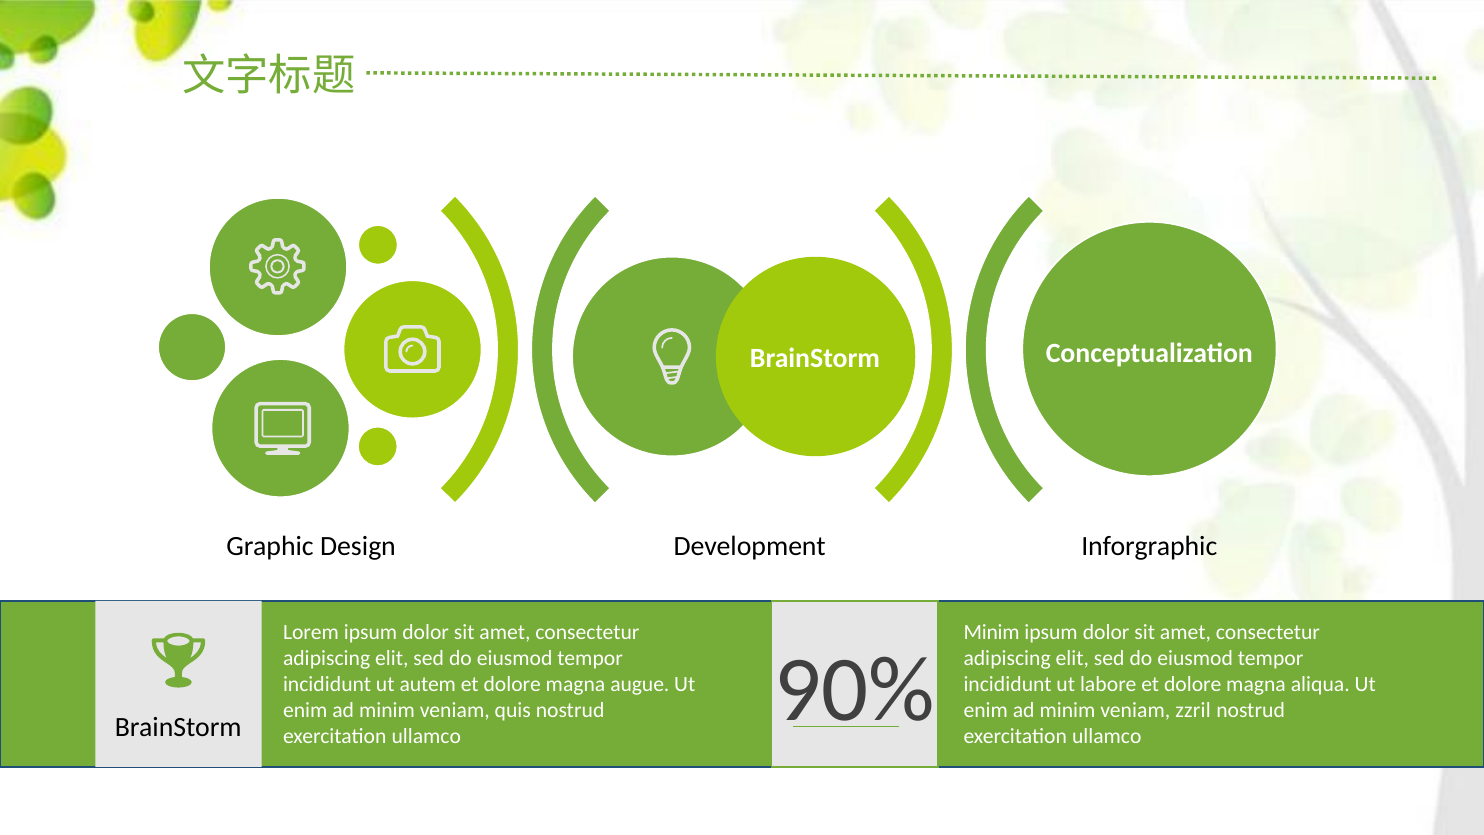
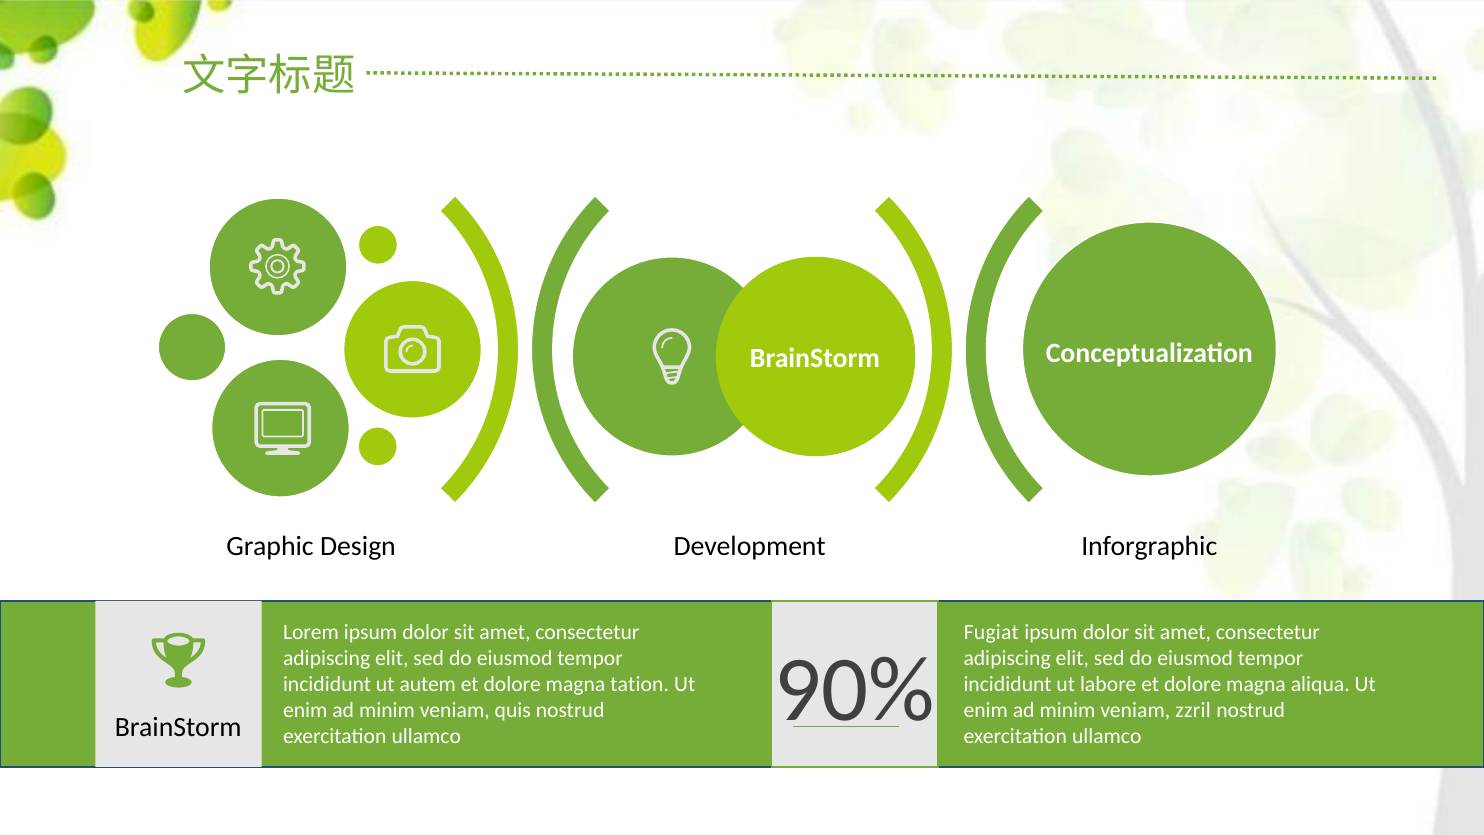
Minim at (992, 633): Minim -> Fugiat
augue: augue -> tation
